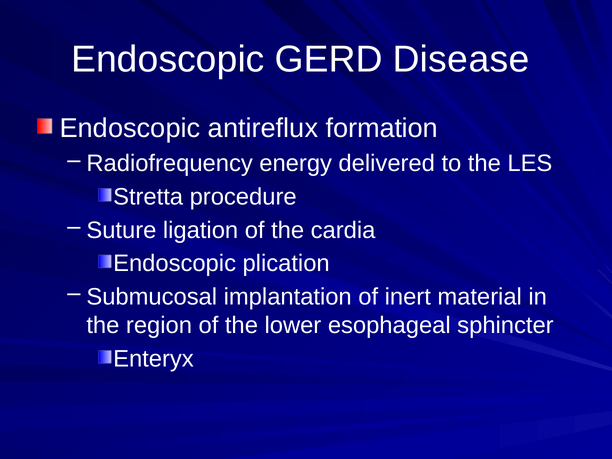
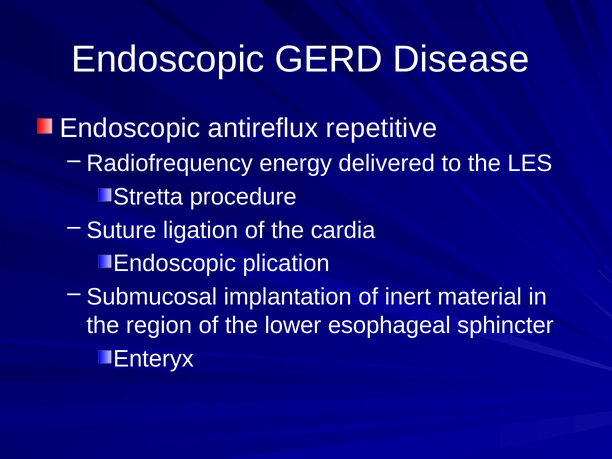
formation: formation -> repetitive
